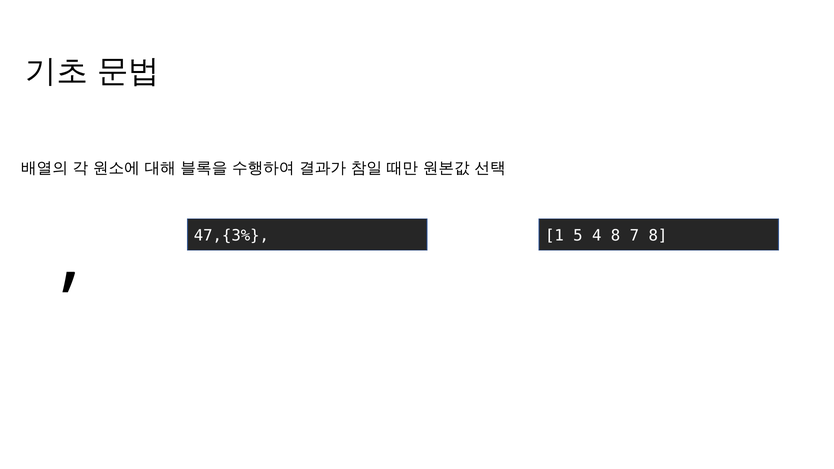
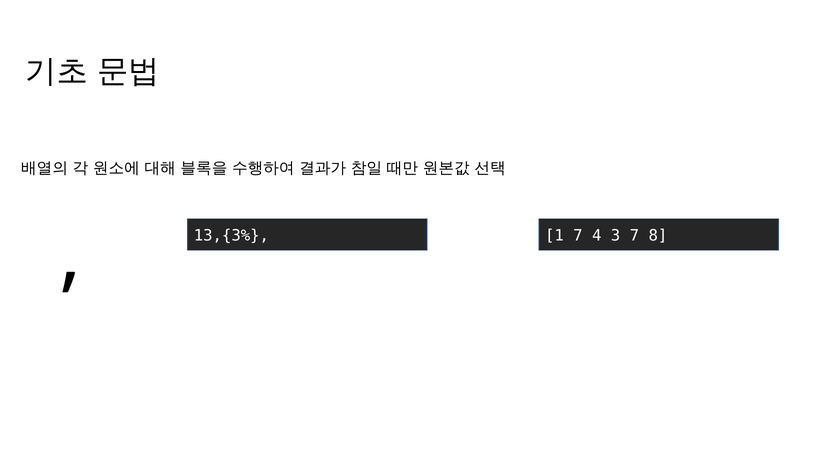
47,{3%: 47,{3% -> 13,{3%
1 5: 5 -> 7
4 8: 8 -> 3
